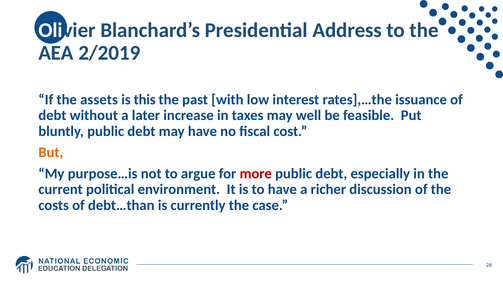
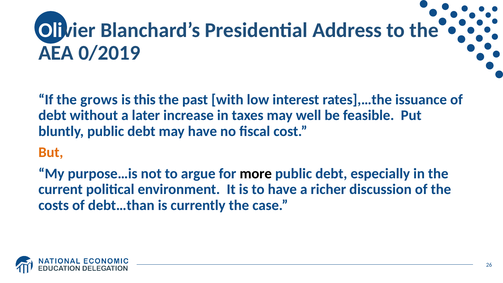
2/2019: 2/2019 -> 0/2019
assets: assets -> grows
more colour: red -> black
